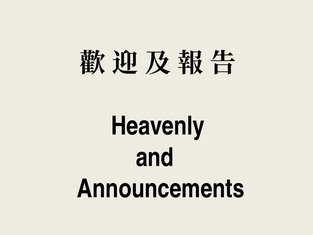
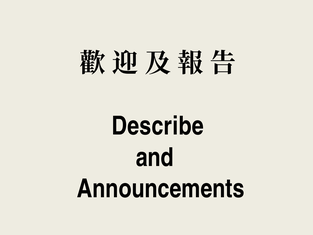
Heavenly: Heavenly -> Describe
